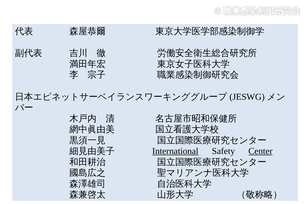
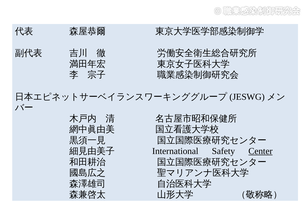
International underline: present -> none
